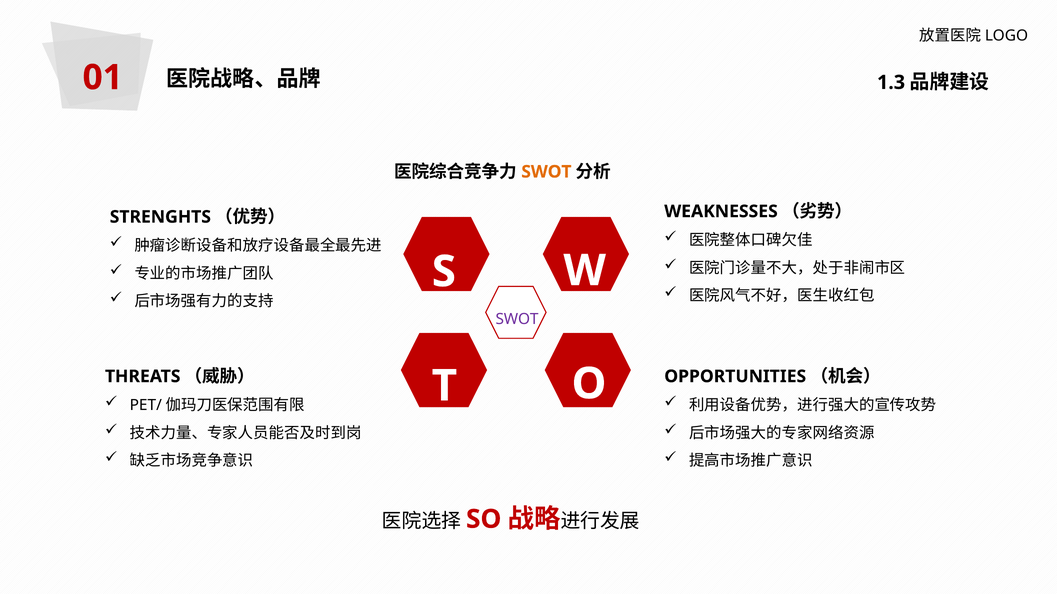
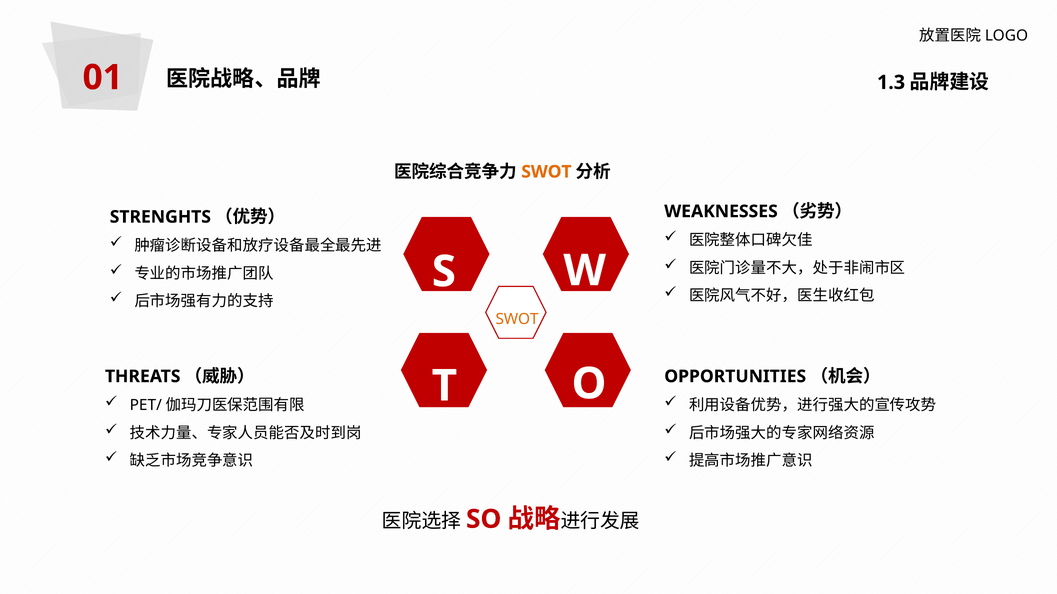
SWOT at (517, 319) colour: purple -> orange
